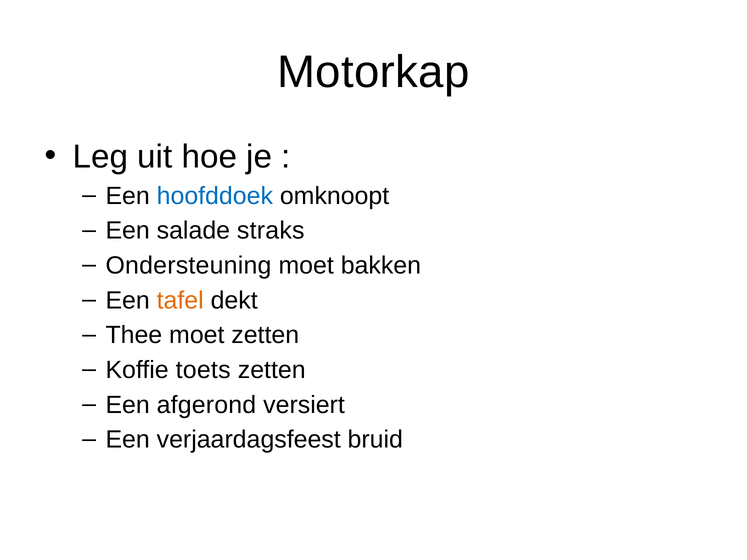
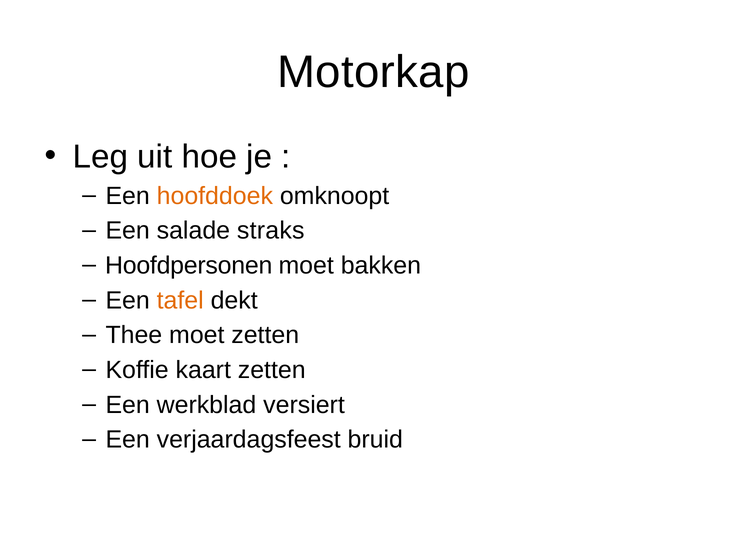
hoofddoek colour: blue -> orange
Ondersteuning: Ondersteuning -> Hoofdpersonen
toets: toets -> kaart
afgerond: afgerond -> werkblad
